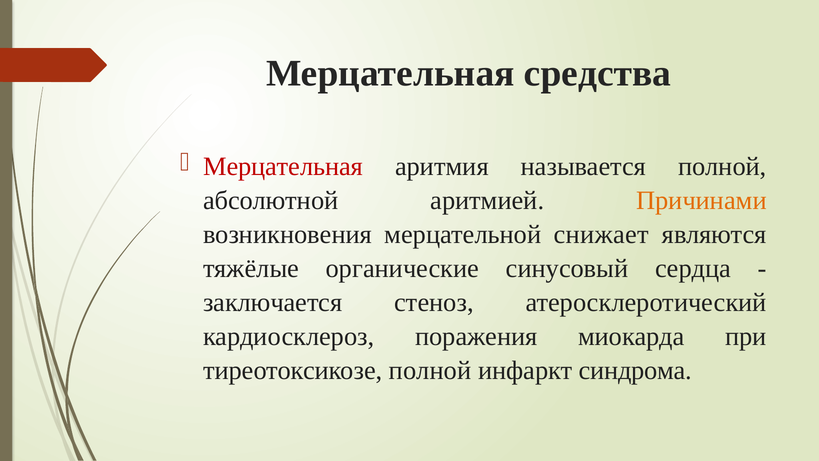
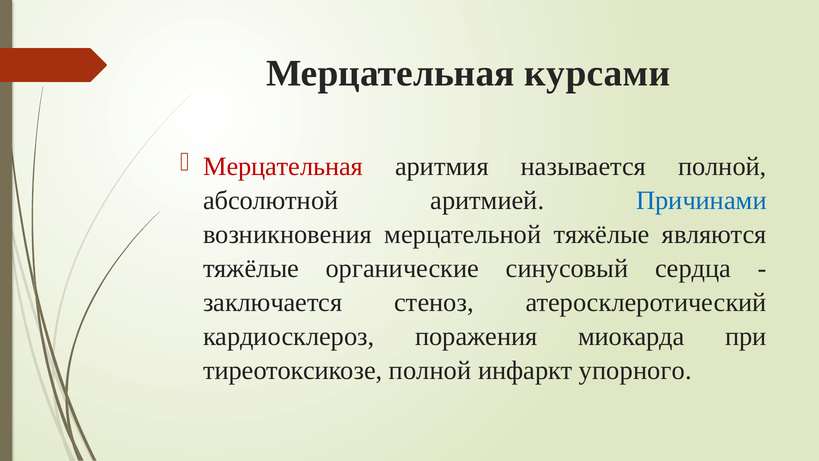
средства: средства -> курсами
Причинами colour: orange -> blue
мерцательной снижает: снижает -> тяжёлые
синдрома: синдрома -> упорного
